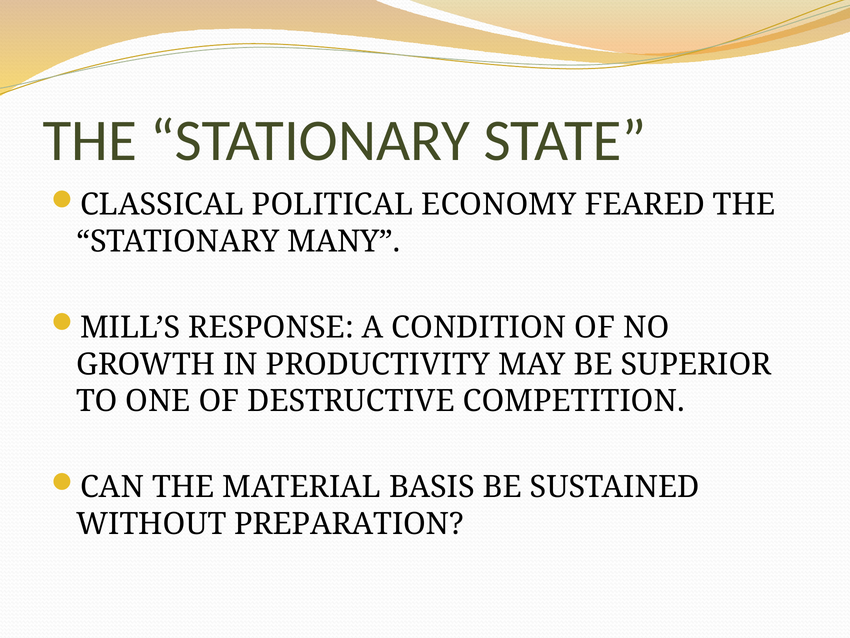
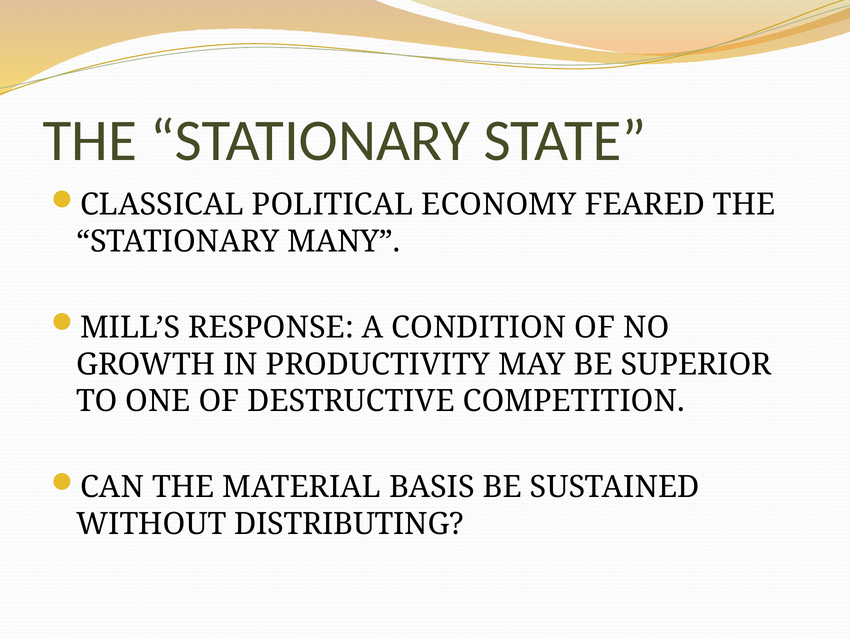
PREPARATION: PREPARATION -> DISTRIBUTING
